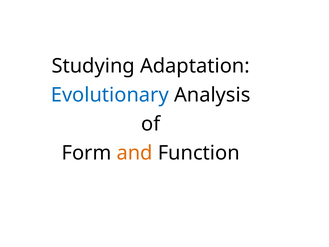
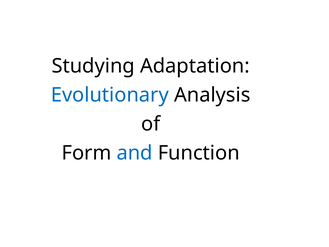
and colour: orange -> blue
